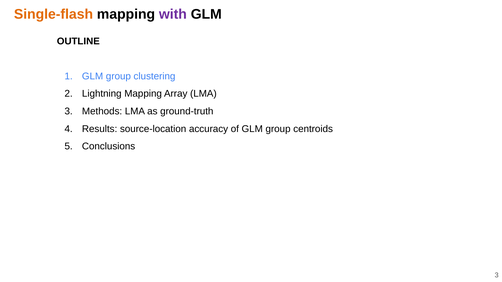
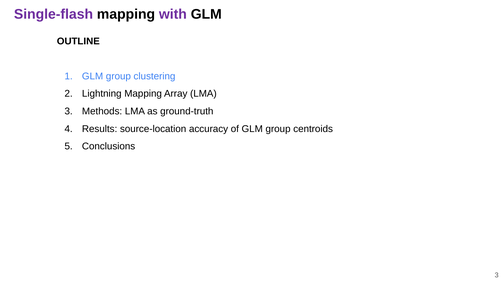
Single-flash colour: orange -> purple
